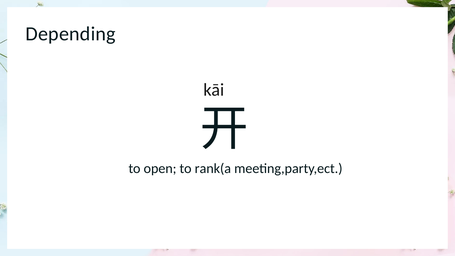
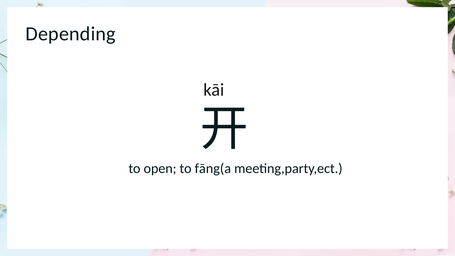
rank(a: rank(a -> fāng(a
